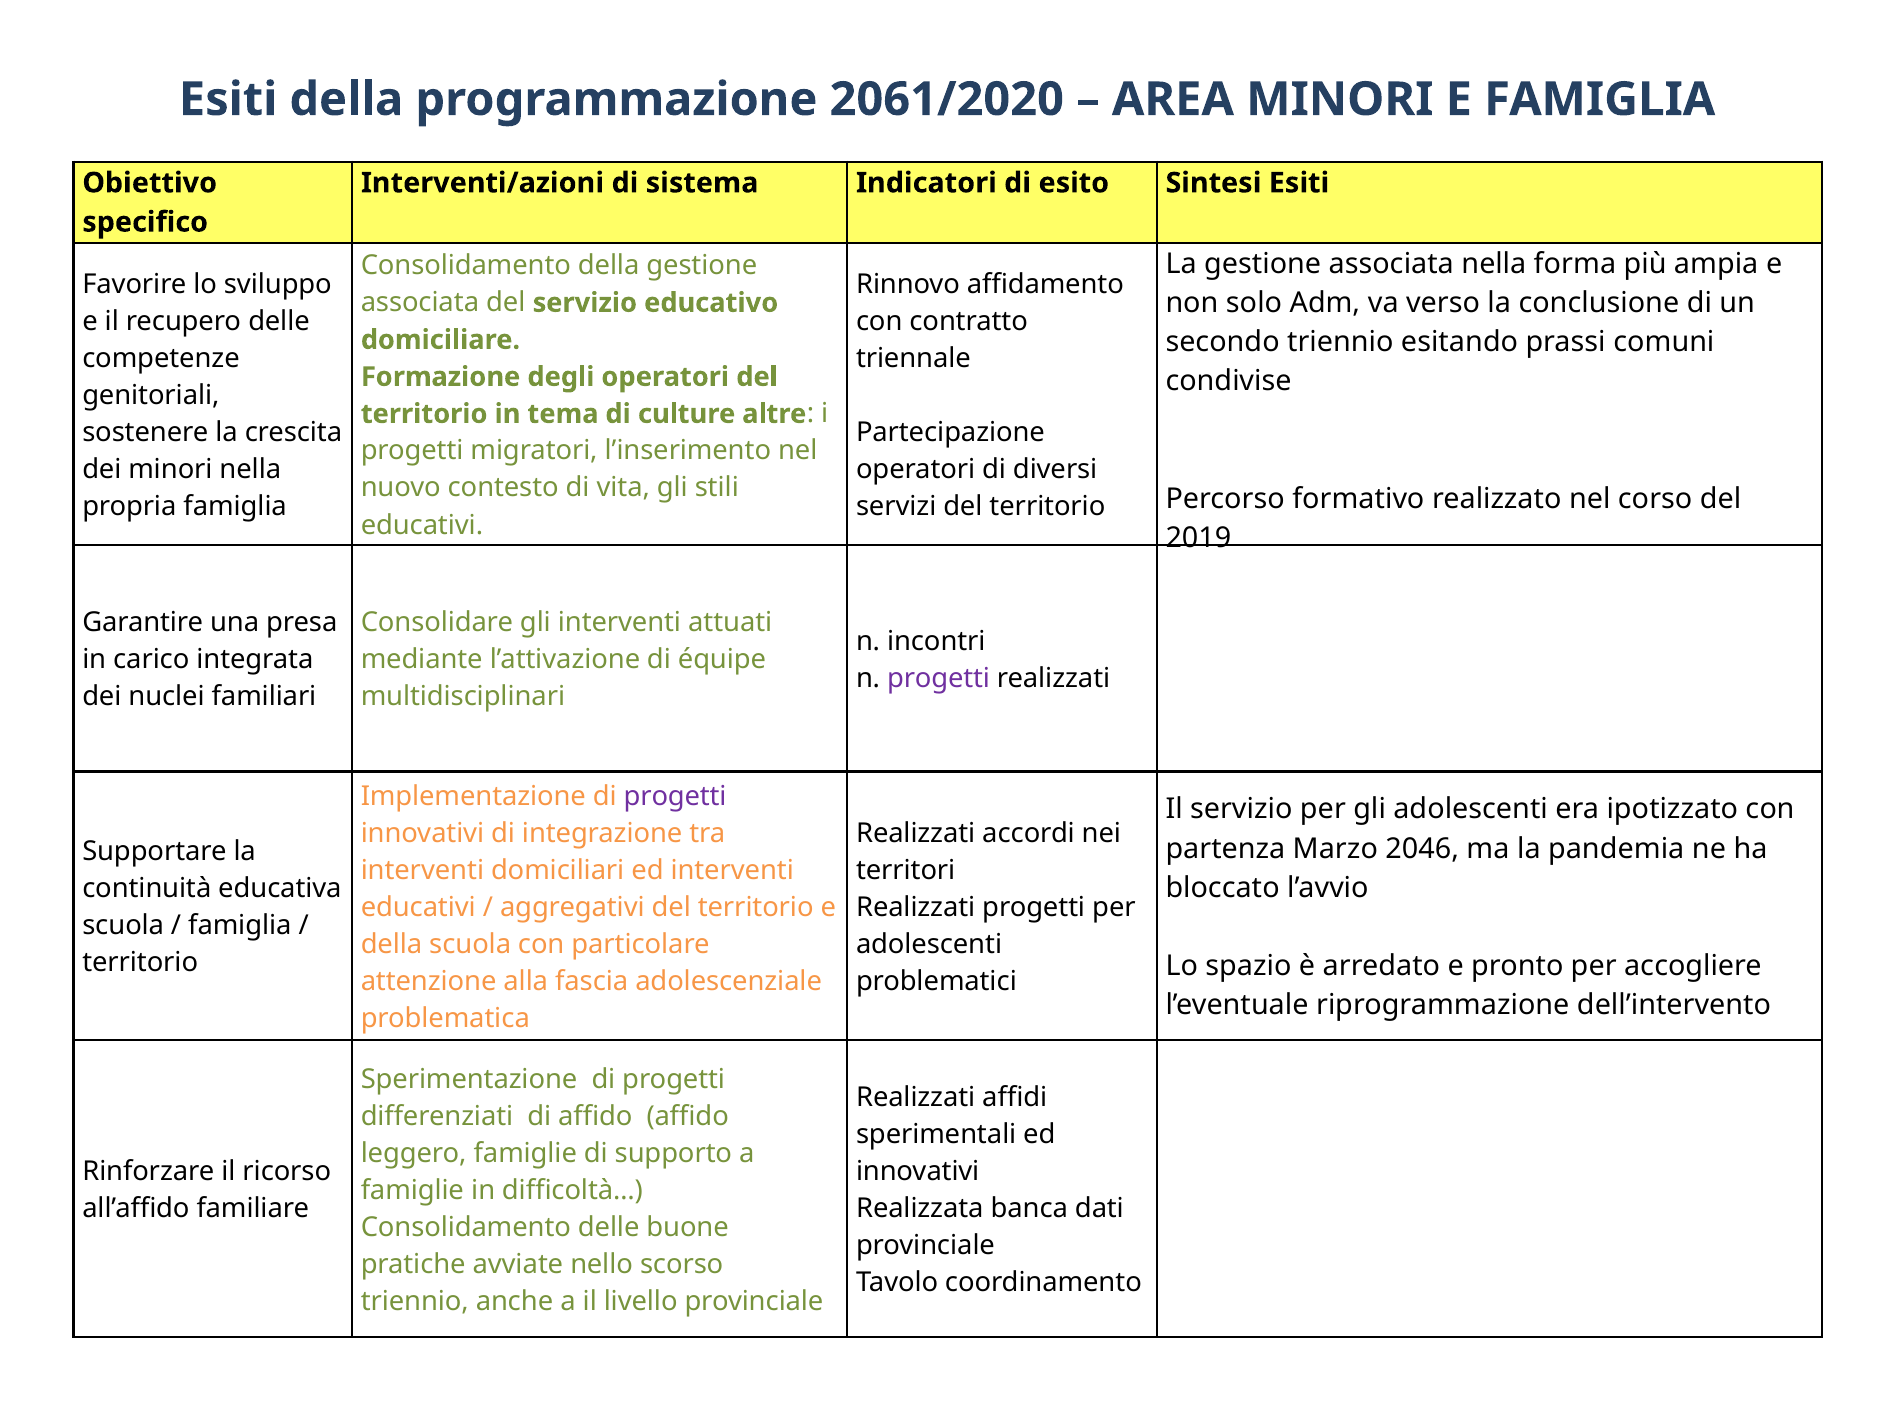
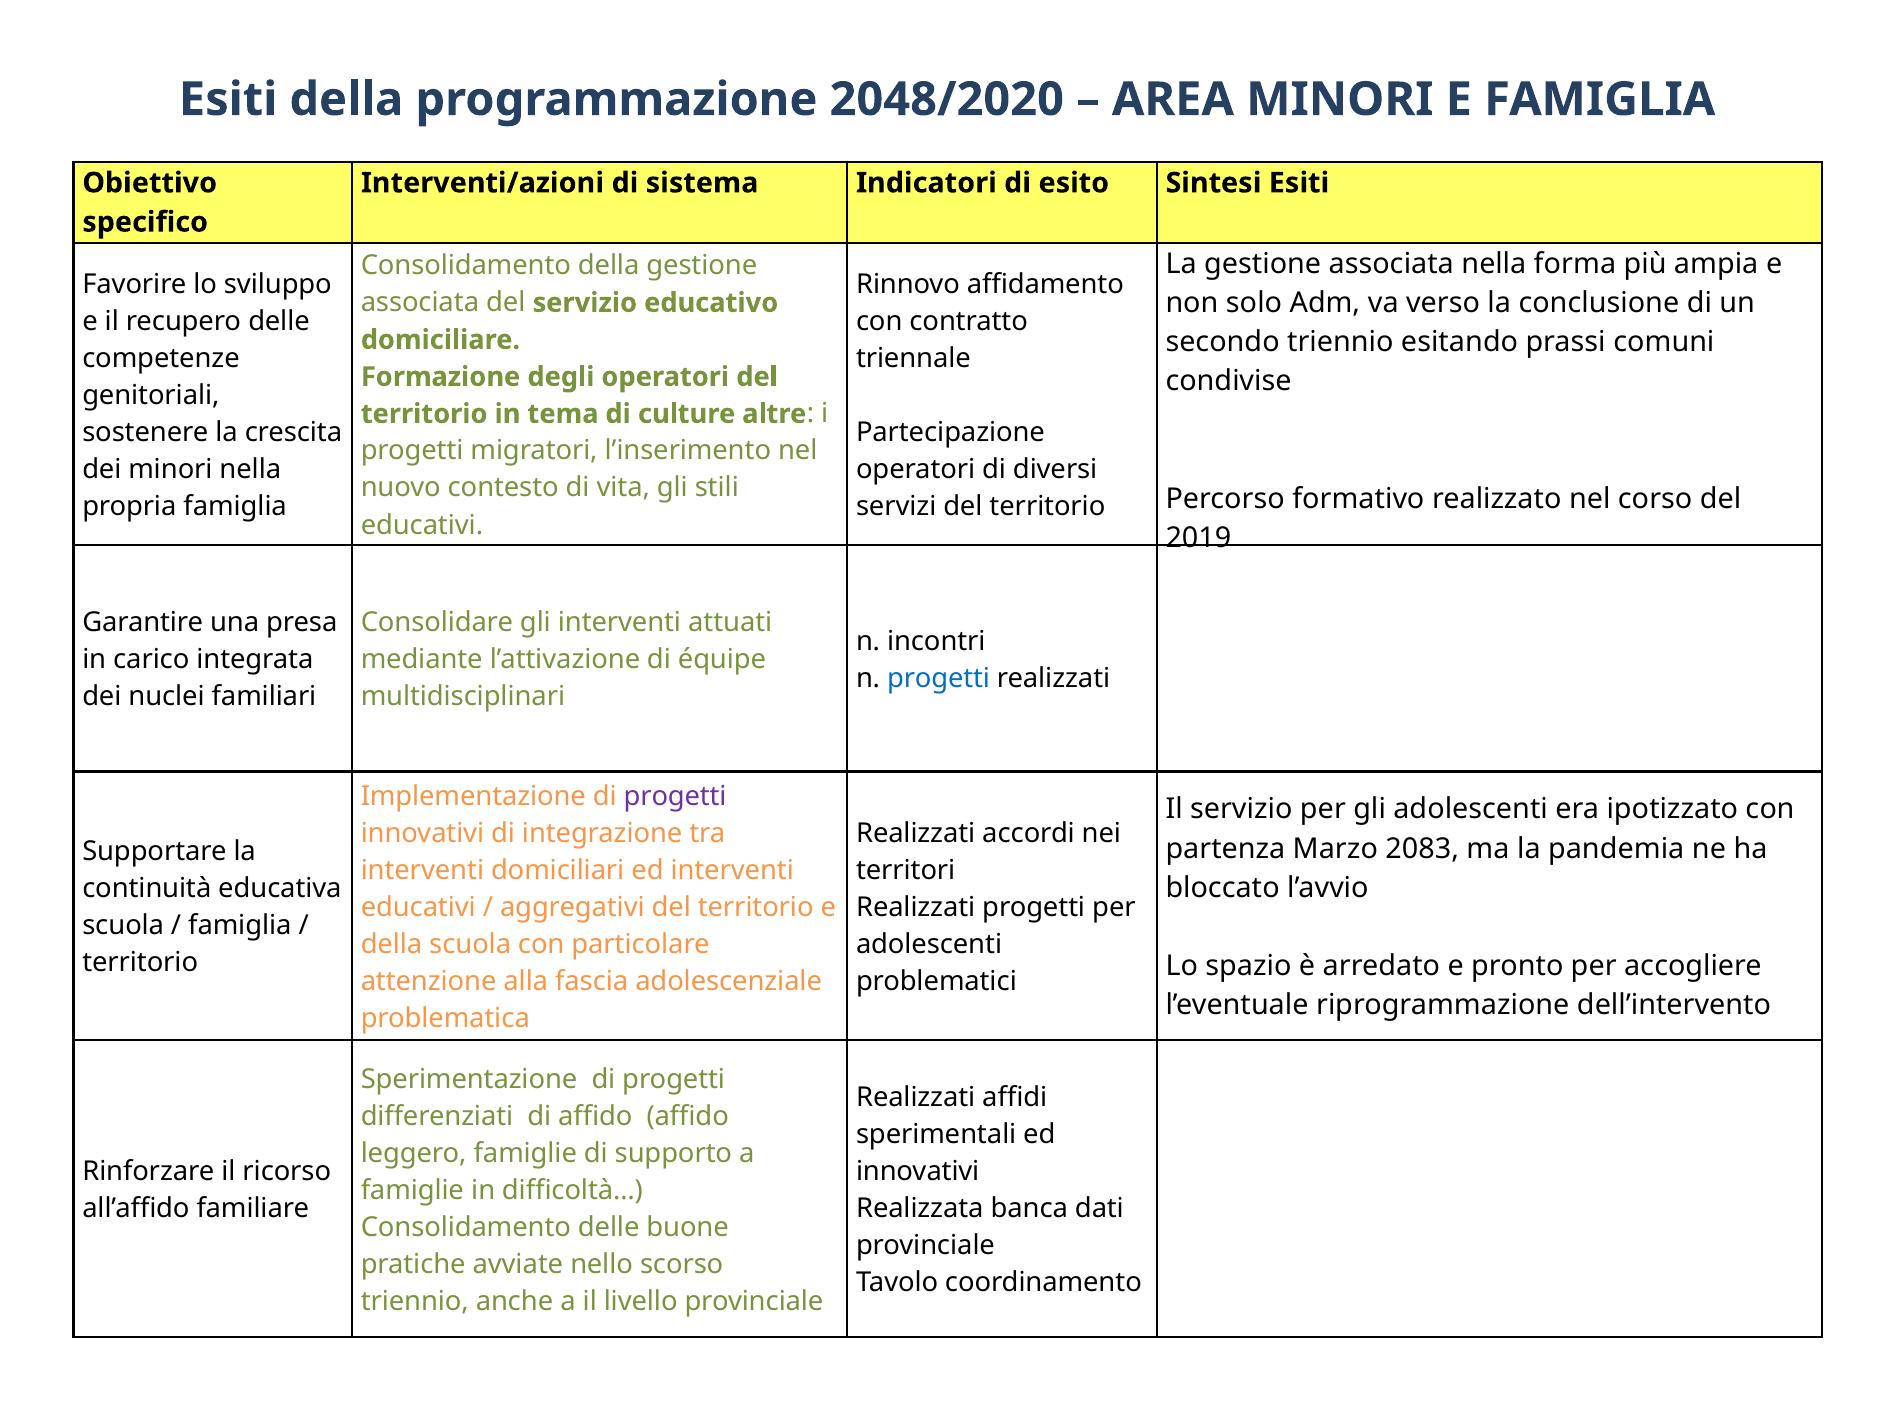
2061/2020: 2061/2020 -> 2048/2020
progetti at (939, 678) colour: purple -> blue
2046: 2046 -> 2083
